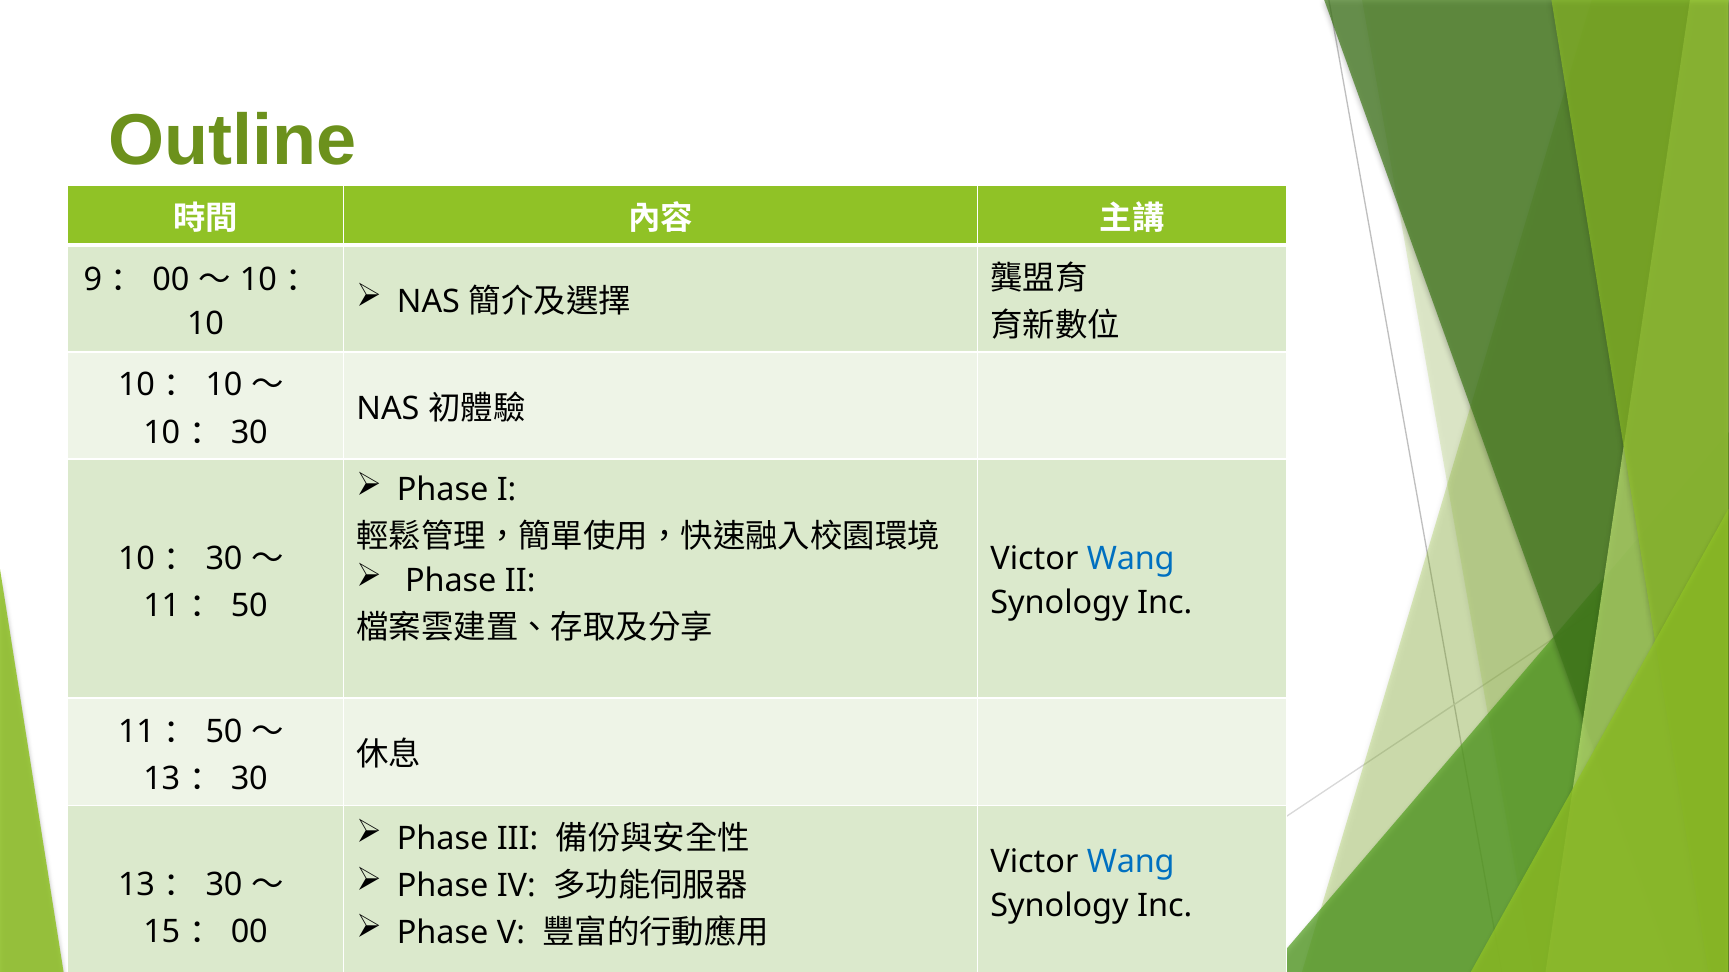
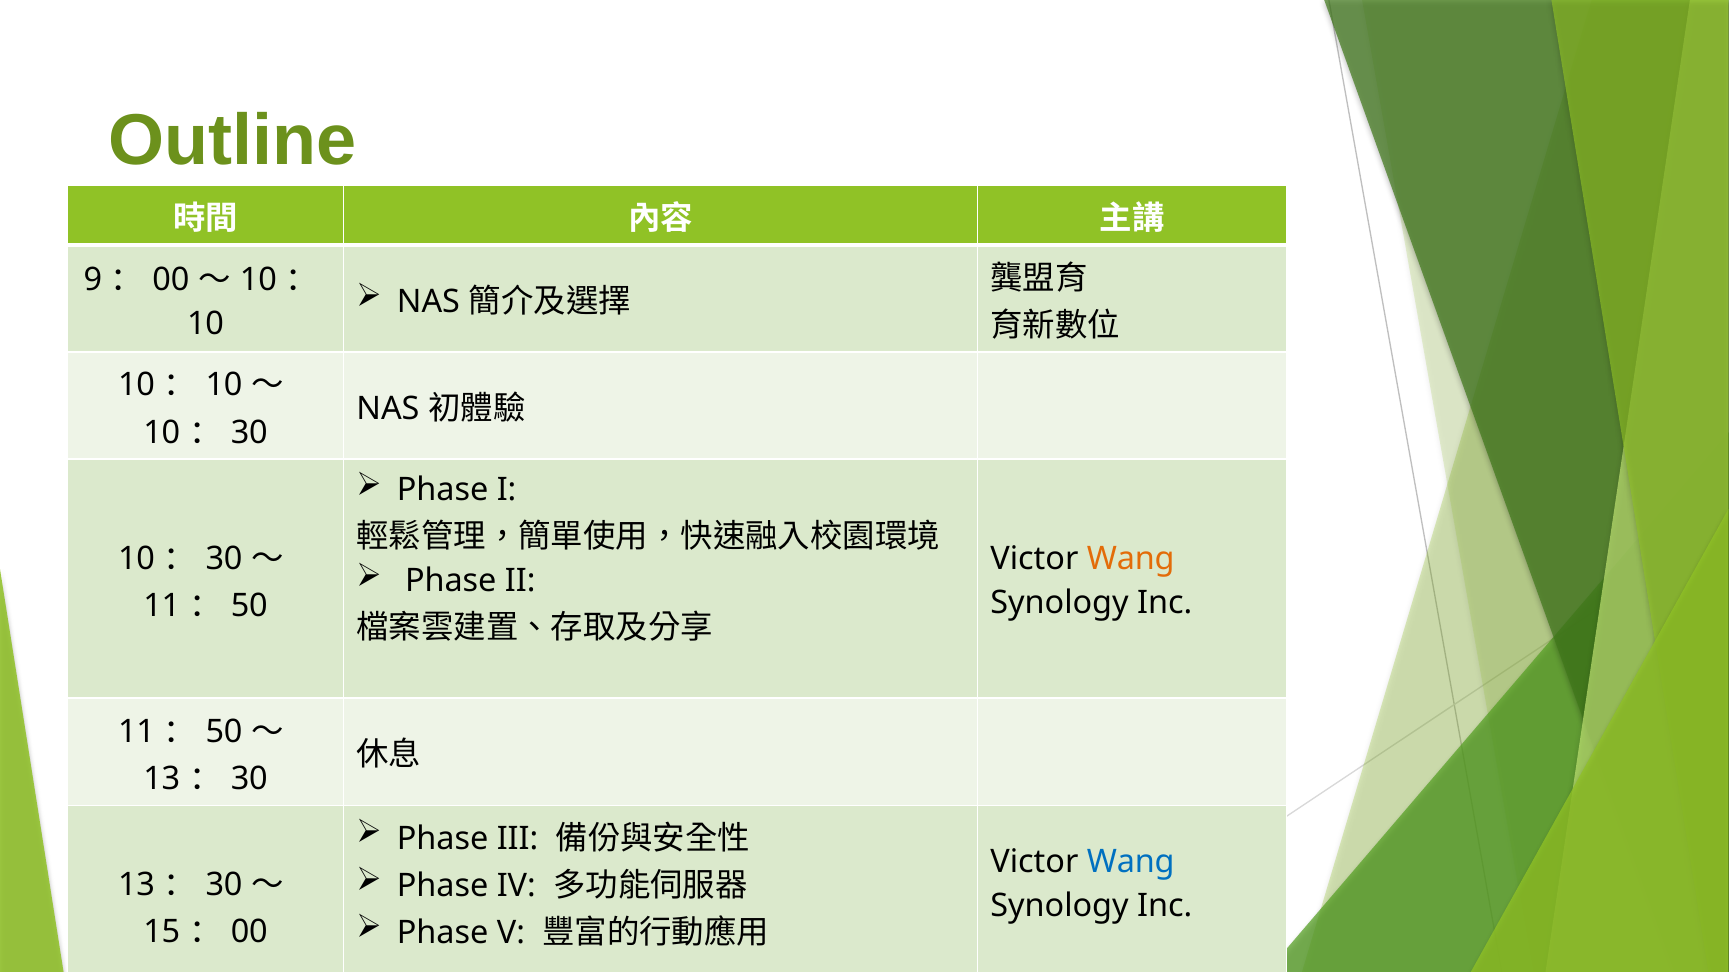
Wang at (1131, 559) colour: blue -> orange
